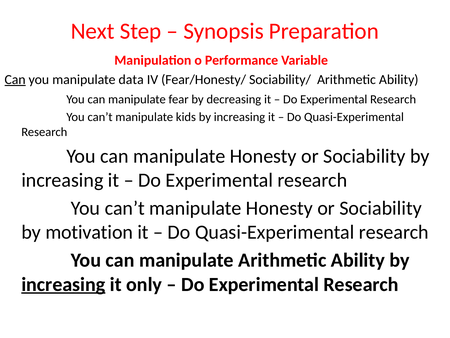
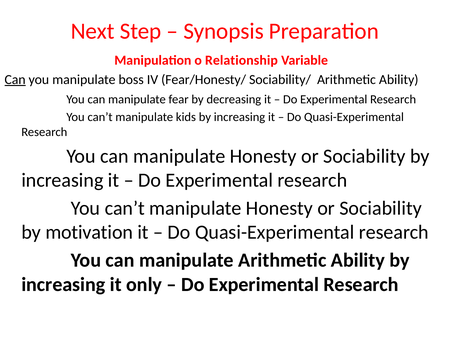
Performance: Performance -> Relationship
data: data -> boss
increasing at (63, 284) underline: present -> none
